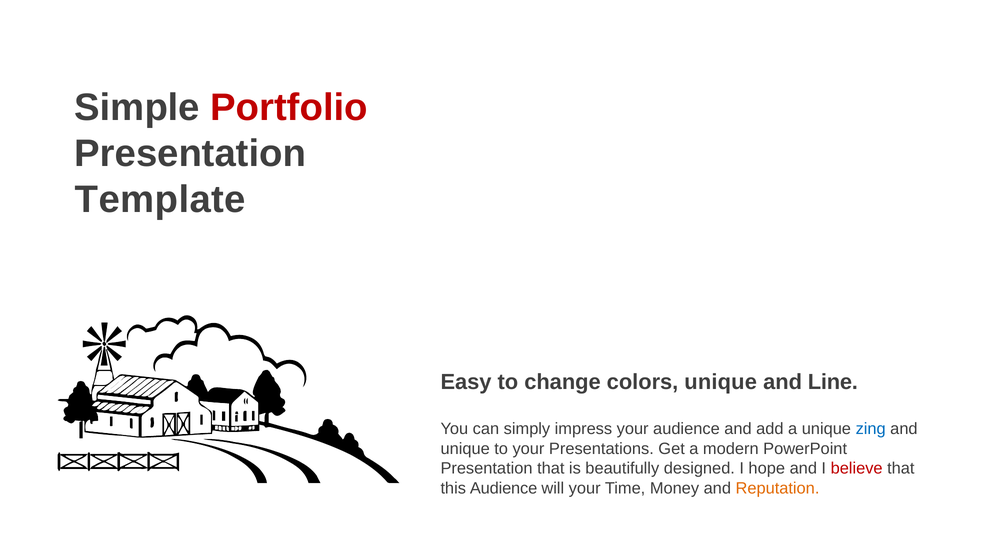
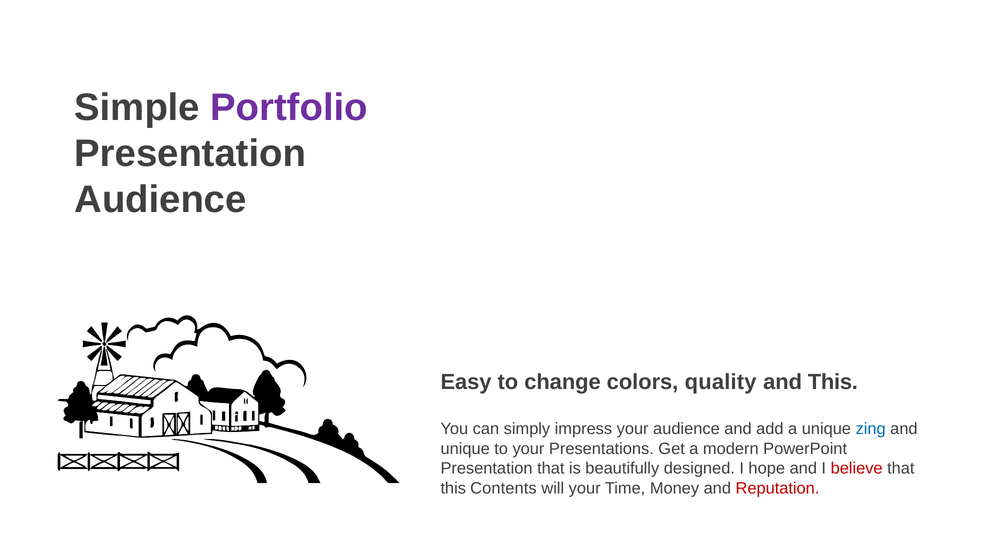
Portfolio colour: red -> purple
Template at (160, 200): Template -> Audience
colors unique: unique -> quality
and Line: Line -> This
this Audience: Audience -> Contents
Reputation colour: orange -> red
